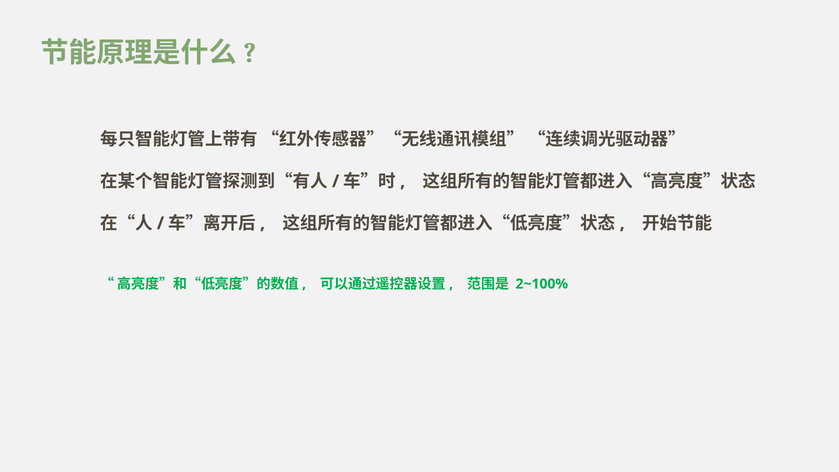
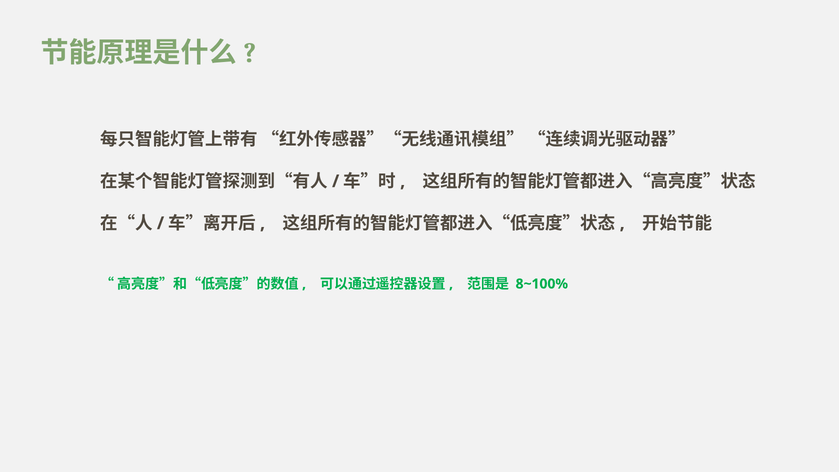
2~100%: 2~100% -> 8~100%
